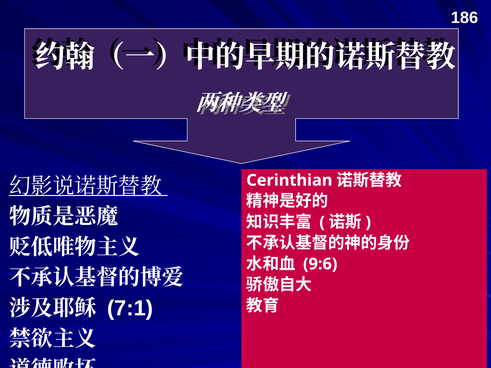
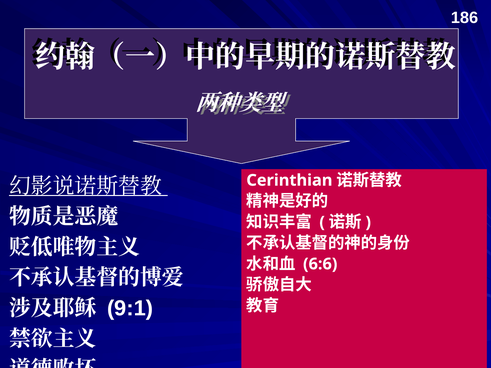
9:6: 9:6 -> 6:6
7:1: 7:1 -> 9:1
